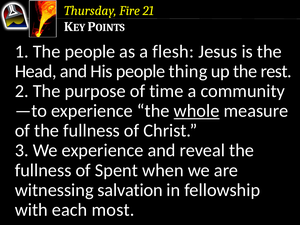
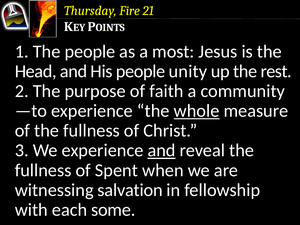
flesh: flesh -> most
thing: thing -> unity
time: time -> faith
and at (162, 150) underline: none -> present
most: most -> some
